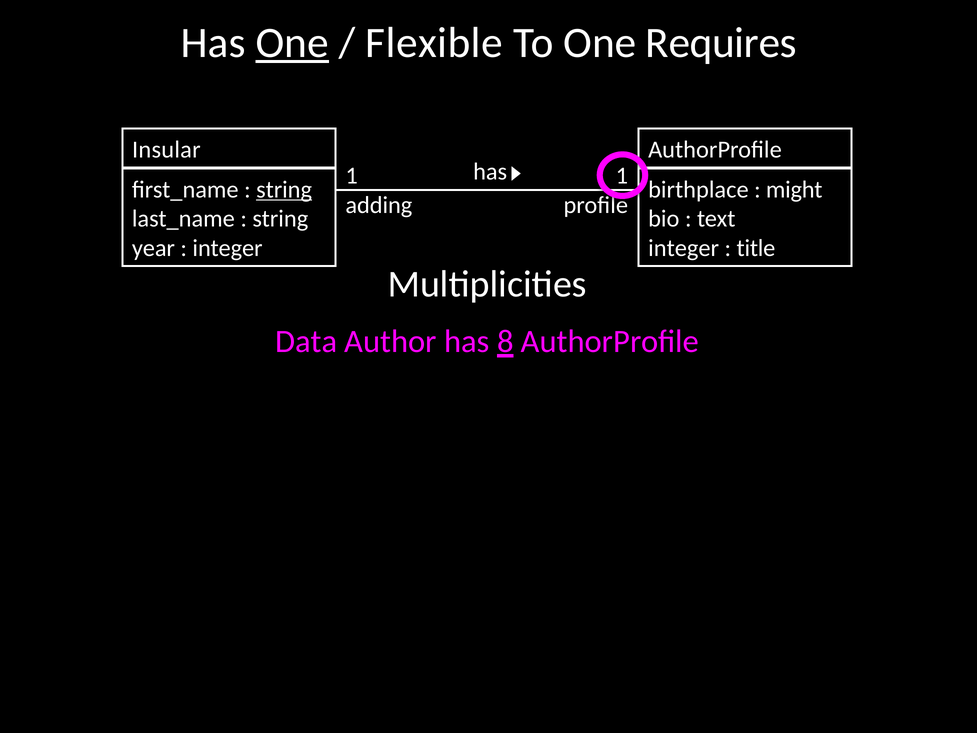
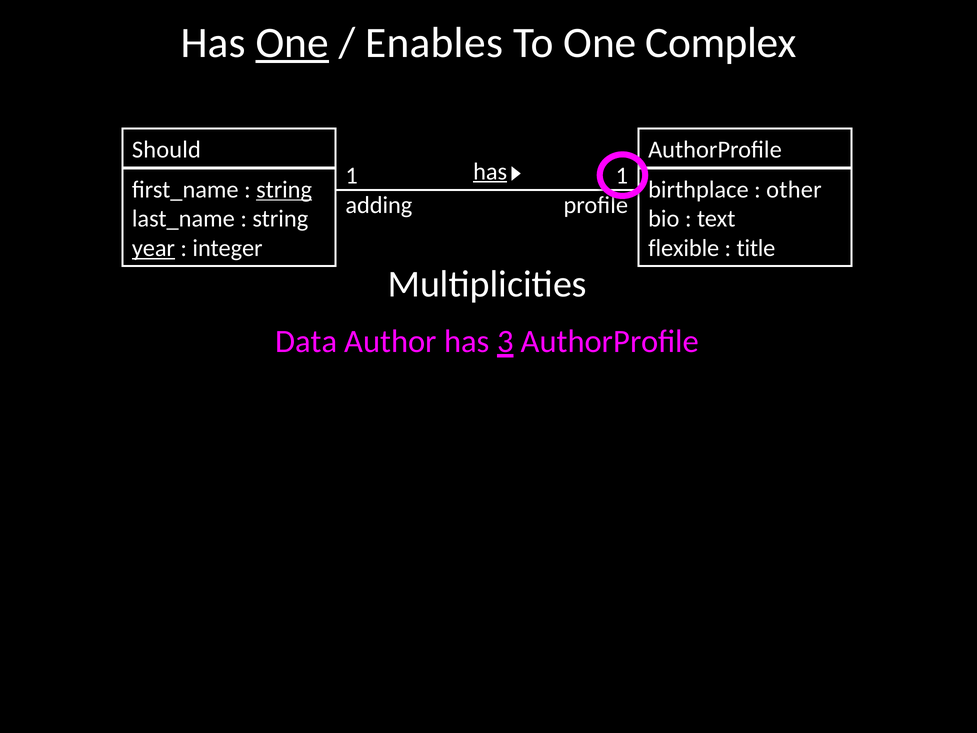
Flexible: Flexible -> Enables
Requires: Requires -> Complex
Insular: Insular -> Should
has at (490, 171) underline: none -> present
might: might -> other
year underline: none -> present
integer at (684, 248): integer -> flexible
8: 8 -> 3
